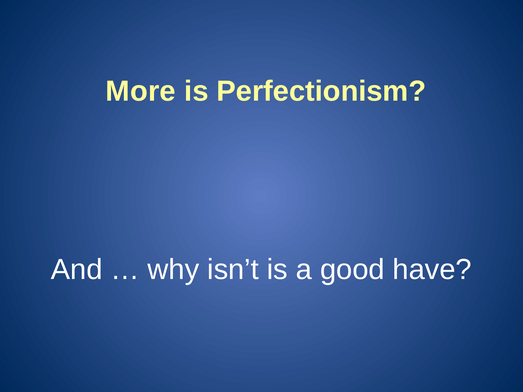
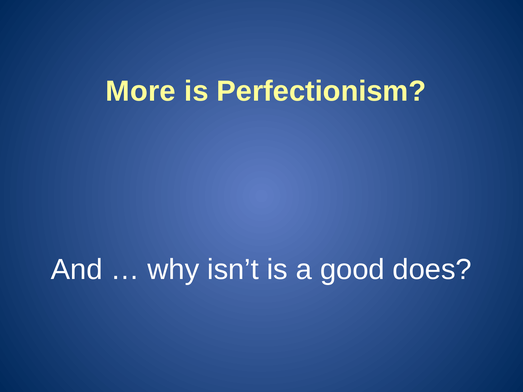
have: have -> does
